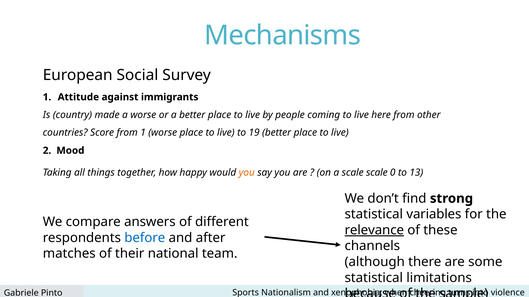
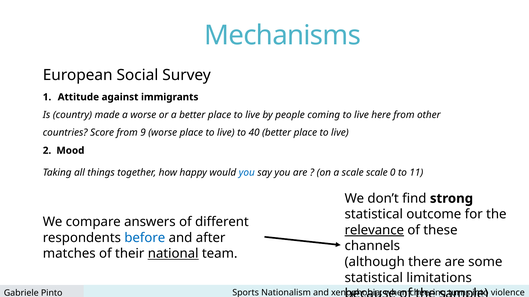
from 1: 1 -> 9
19: 19 -> 40
you at (247, 173) colour: orange -> blue
13: 13 -> 11
variables: variables -> outcome
national underline: none -> present
